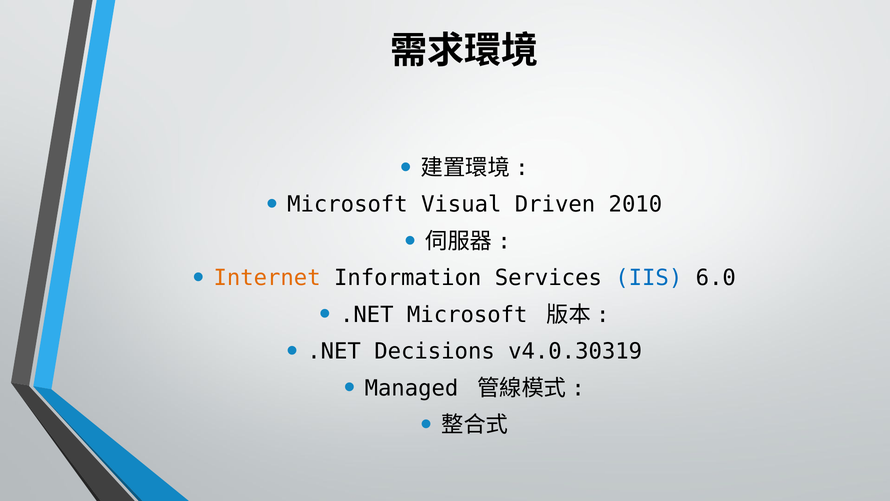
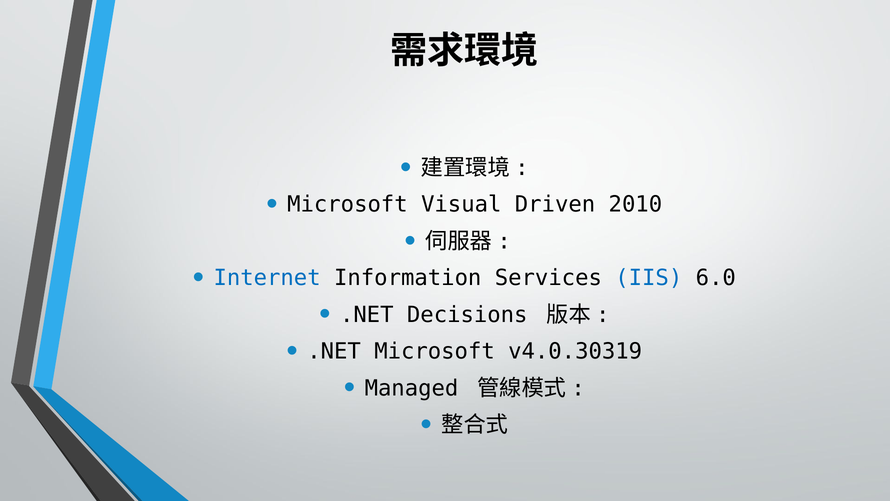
Internet colour: orange -> blue
.NET Microsoft: Microsoft -> Decisions
.NET Decisions: Decisions -> Microsoft
